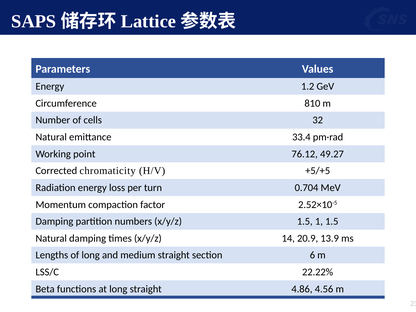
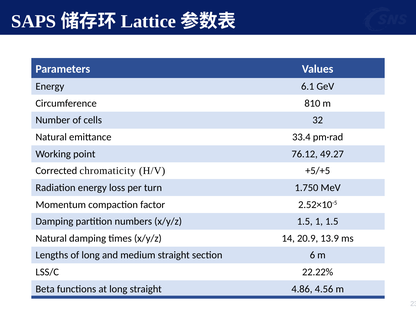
1.2: 1.2 -> 6.1
0.704: 0.704 -> 1.750
